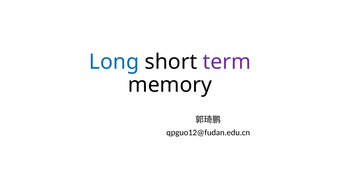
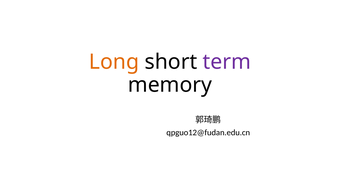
Long colour: blue -> orange
